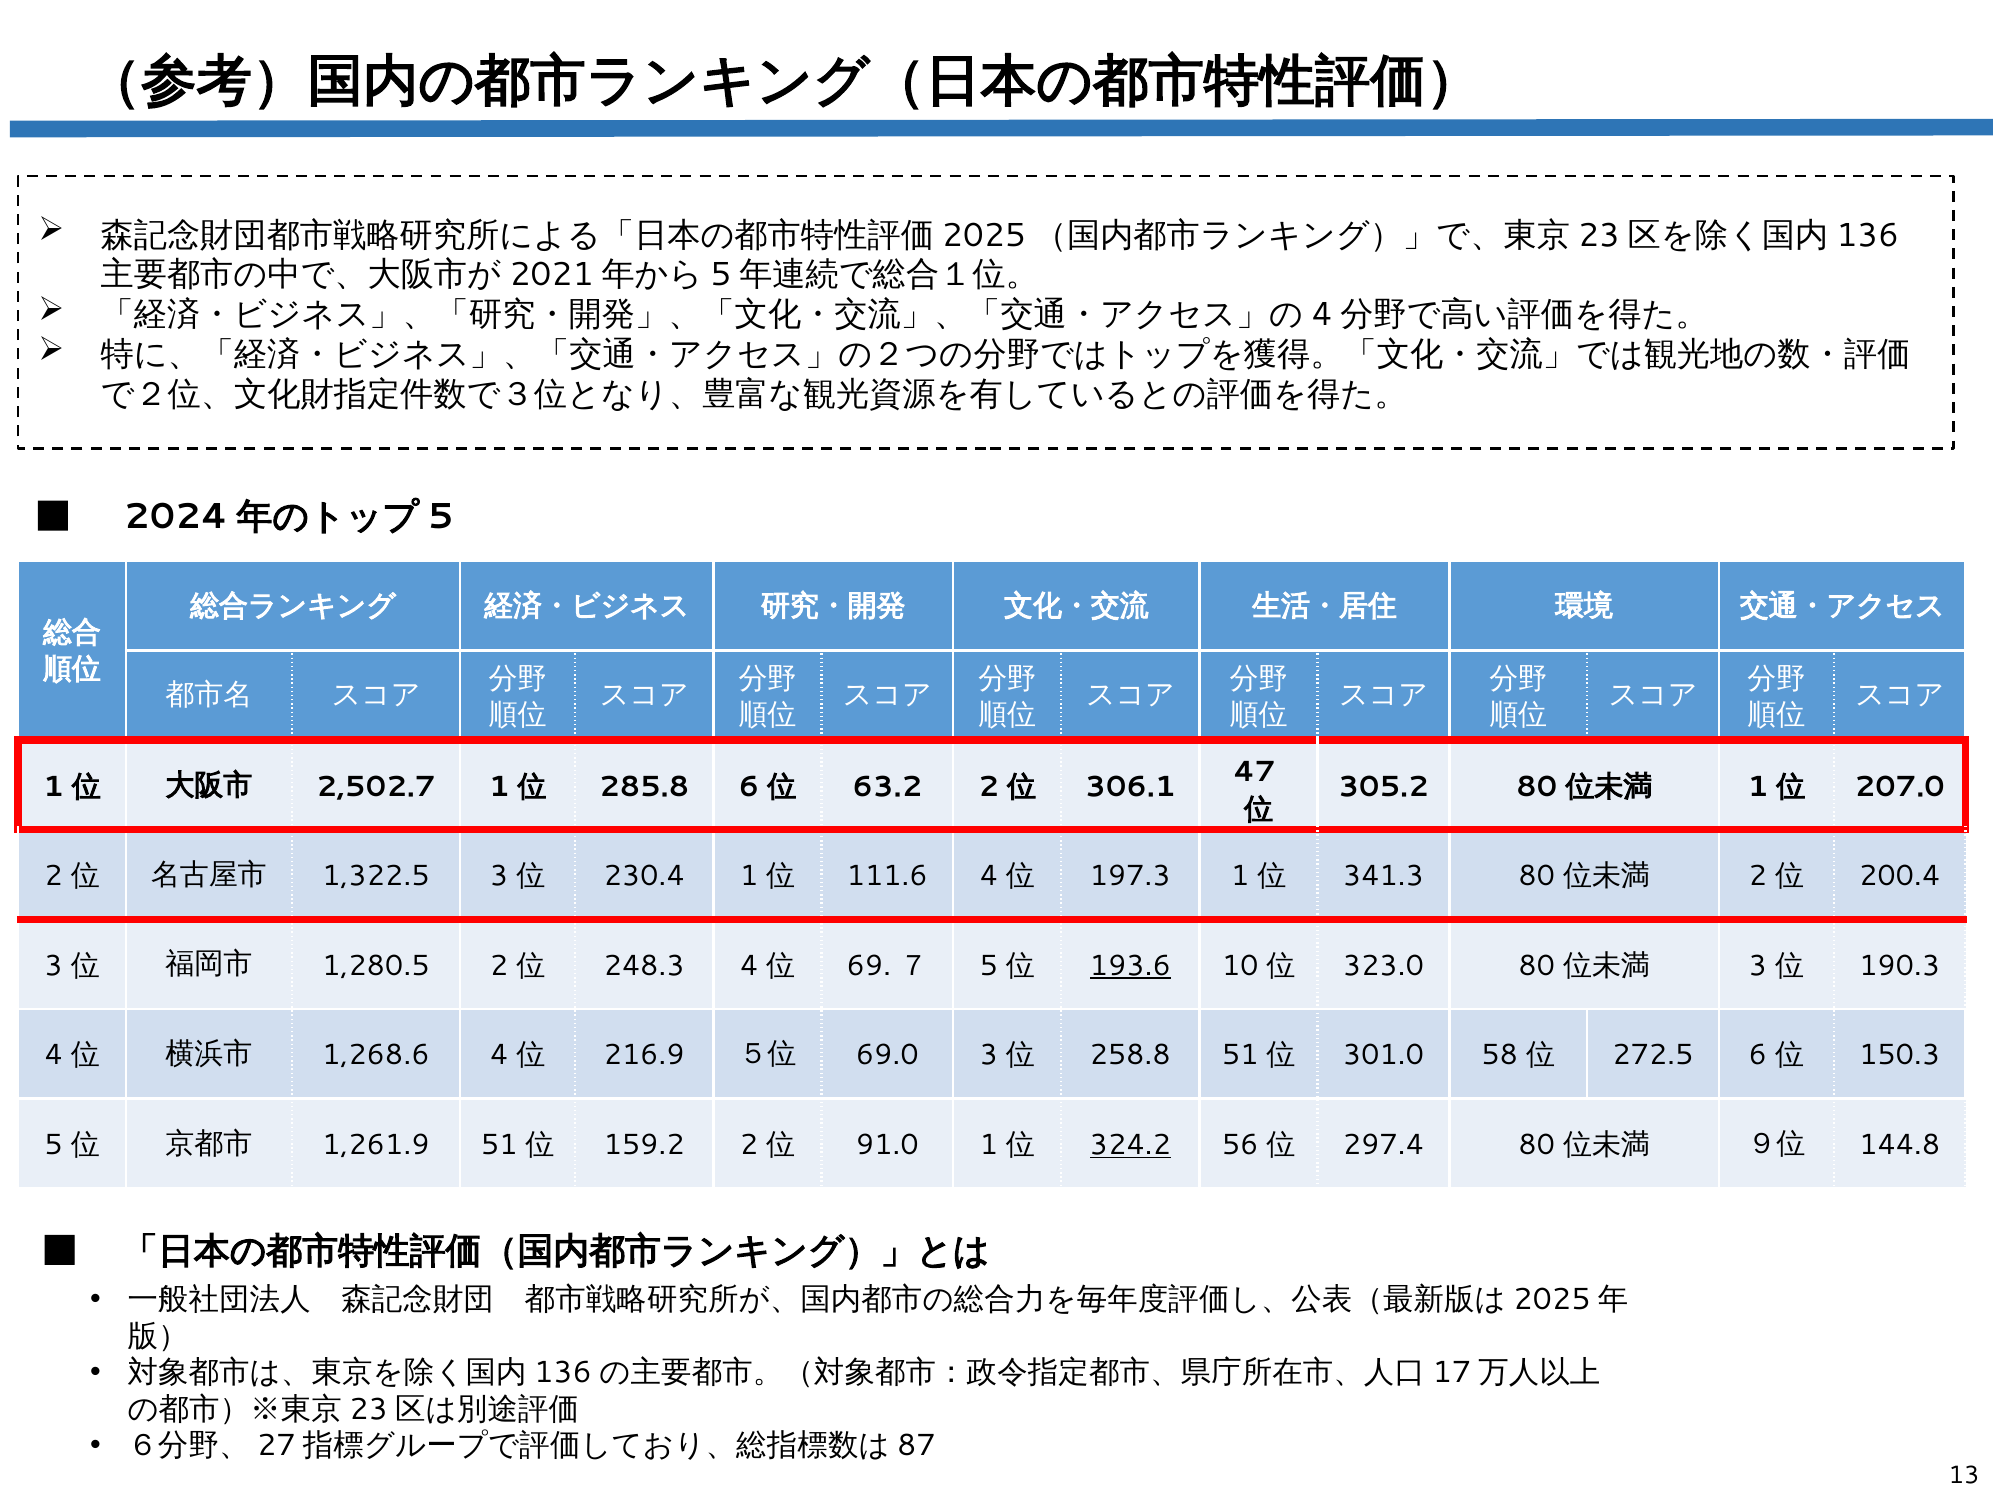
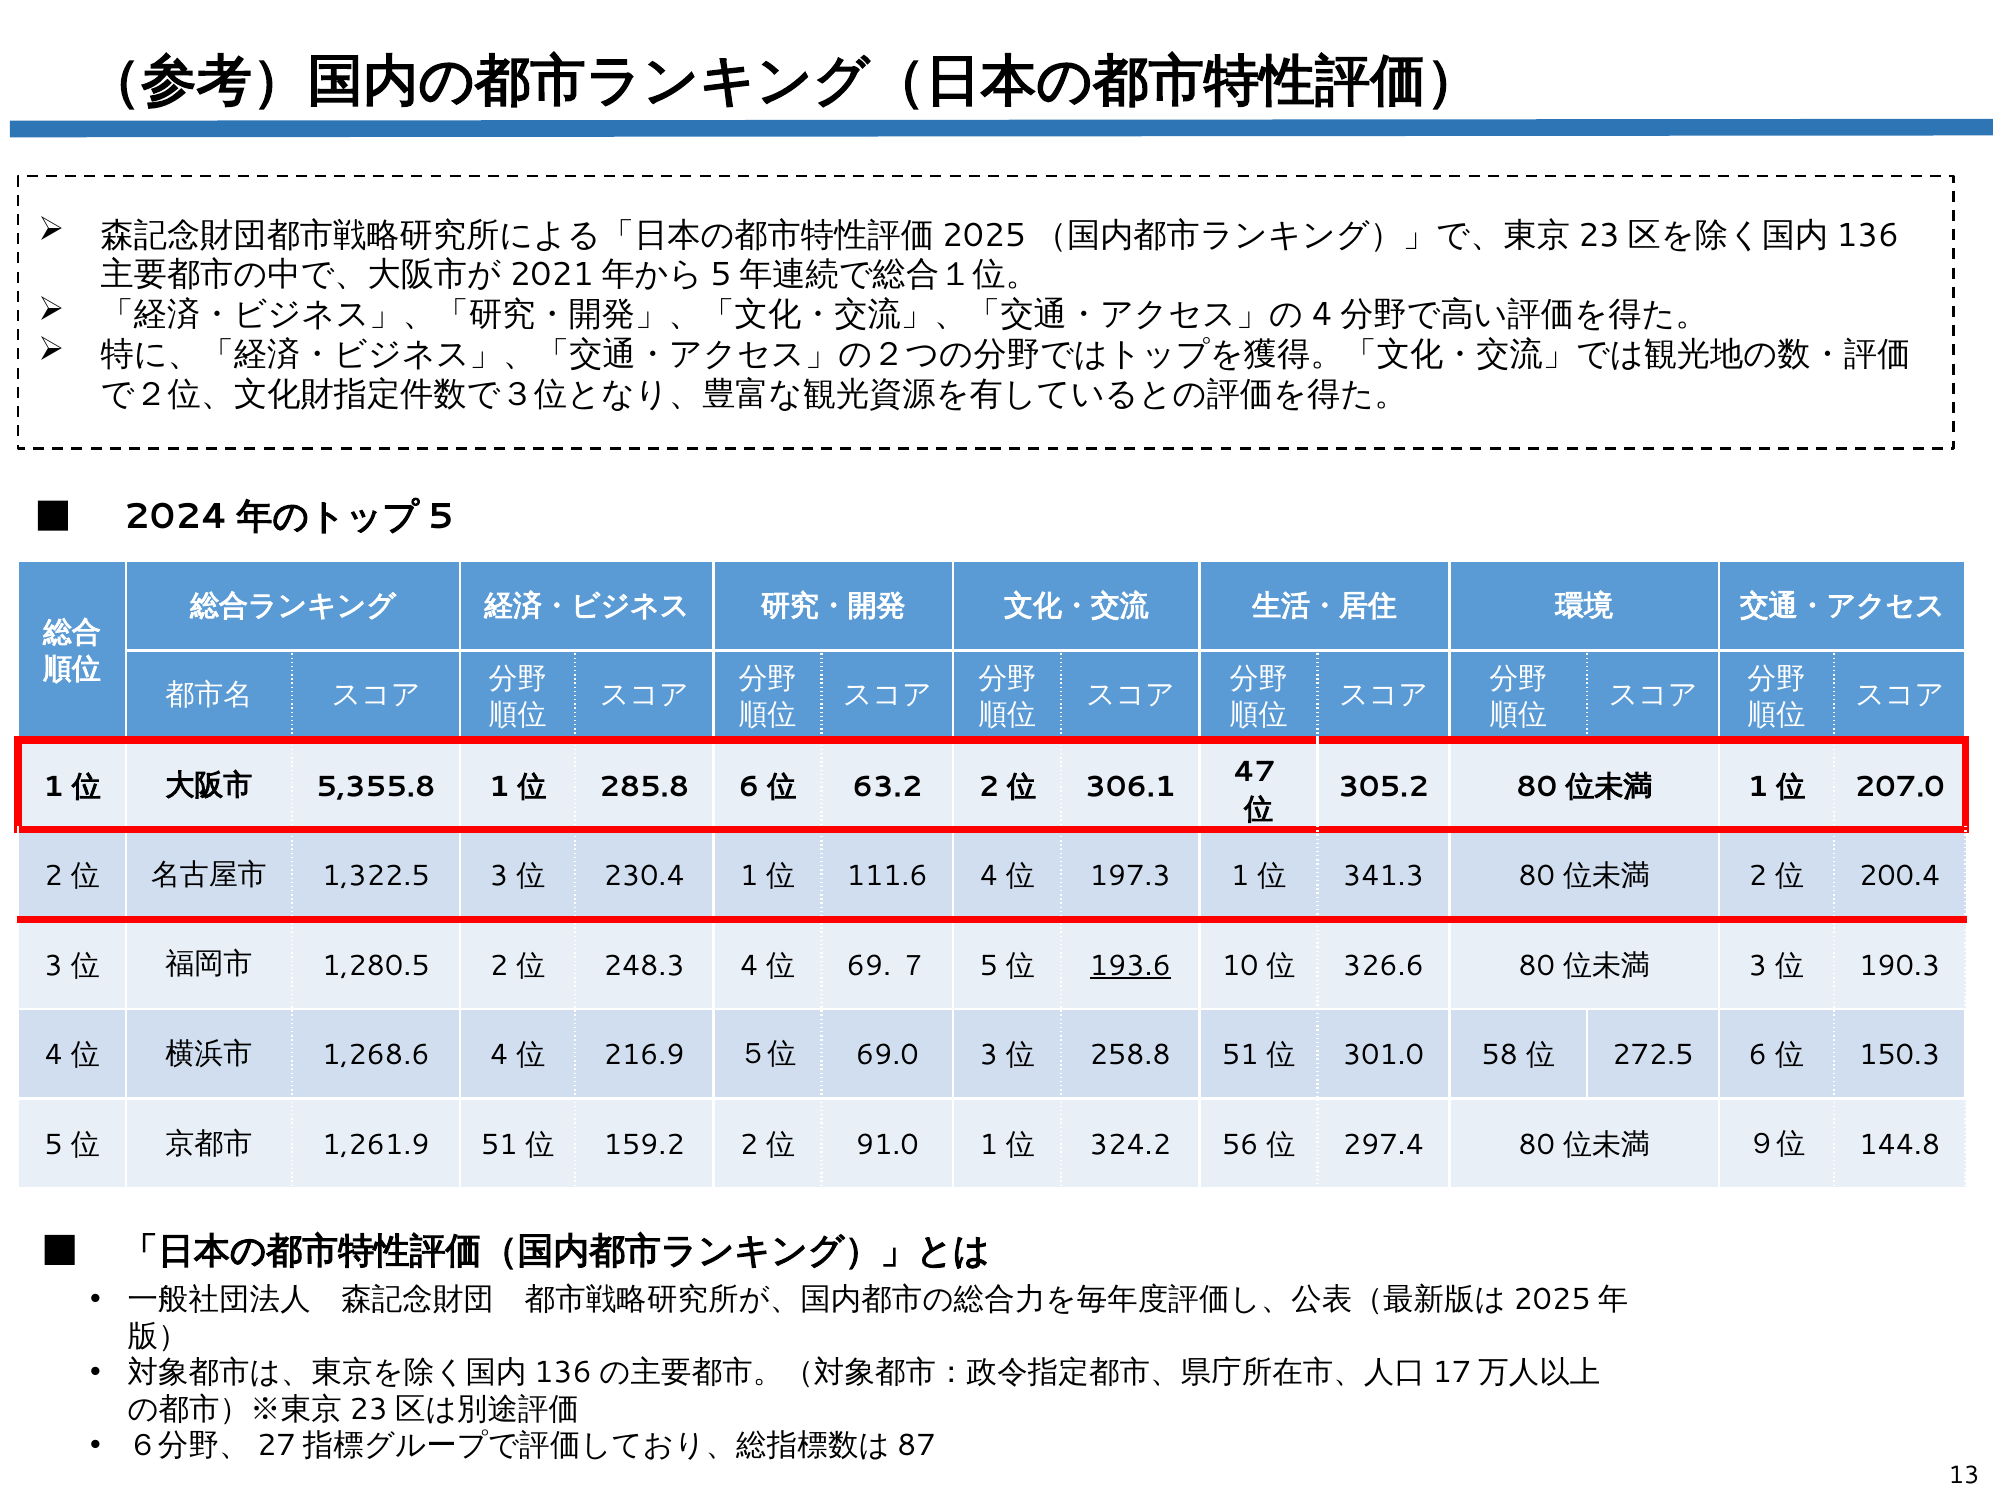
2,502.7: 2,502.7 -> 5,355.8
323.0: 323.0 -> 326.6
324.2 underline: present -> none
